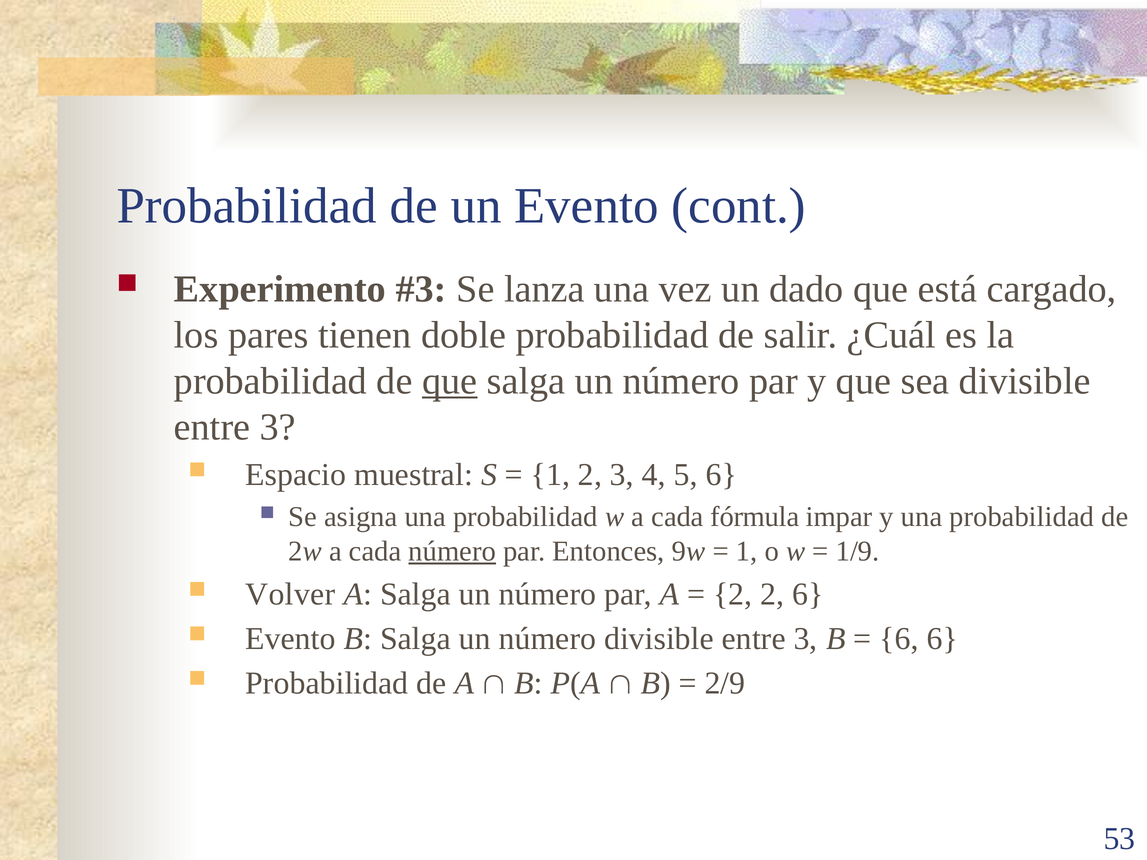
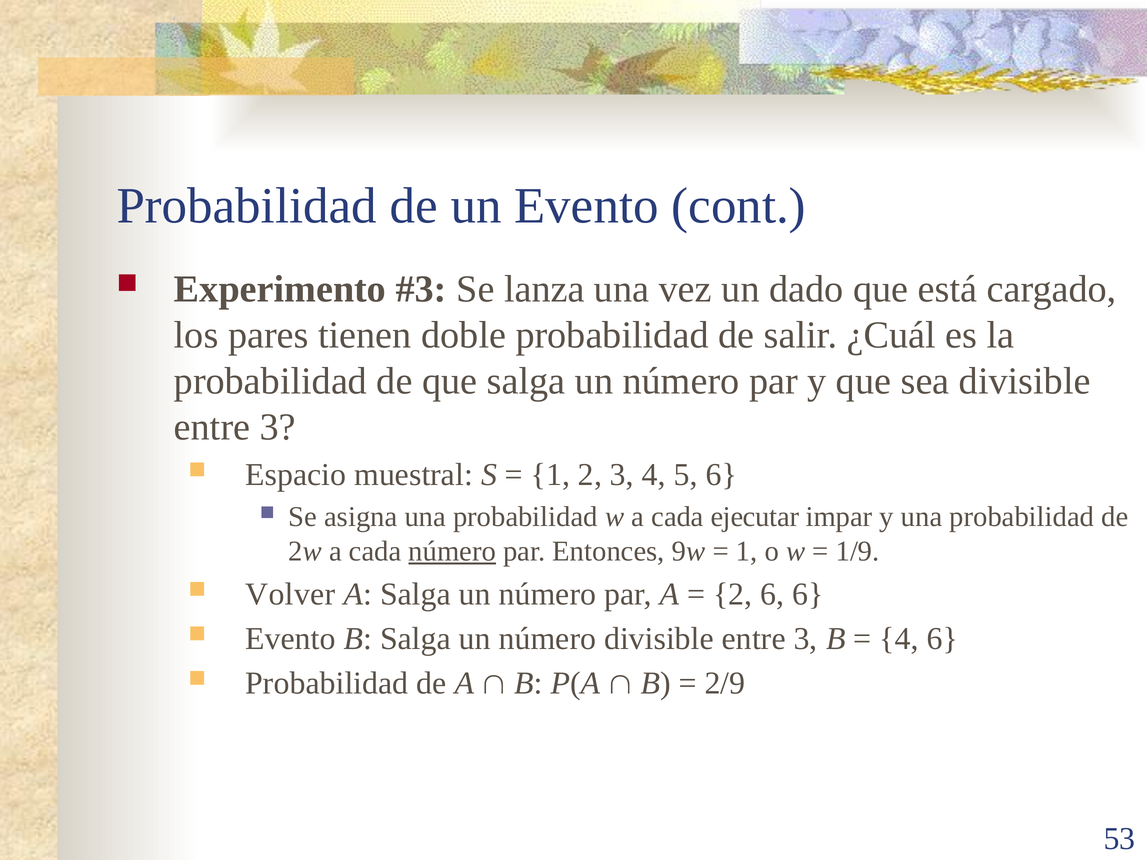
que at (450, 381) underline: present -> none
fórmula: fórmula -> ejecutar
2 2: 2 -> 6
6 at (899, 639): 6 -> 4
